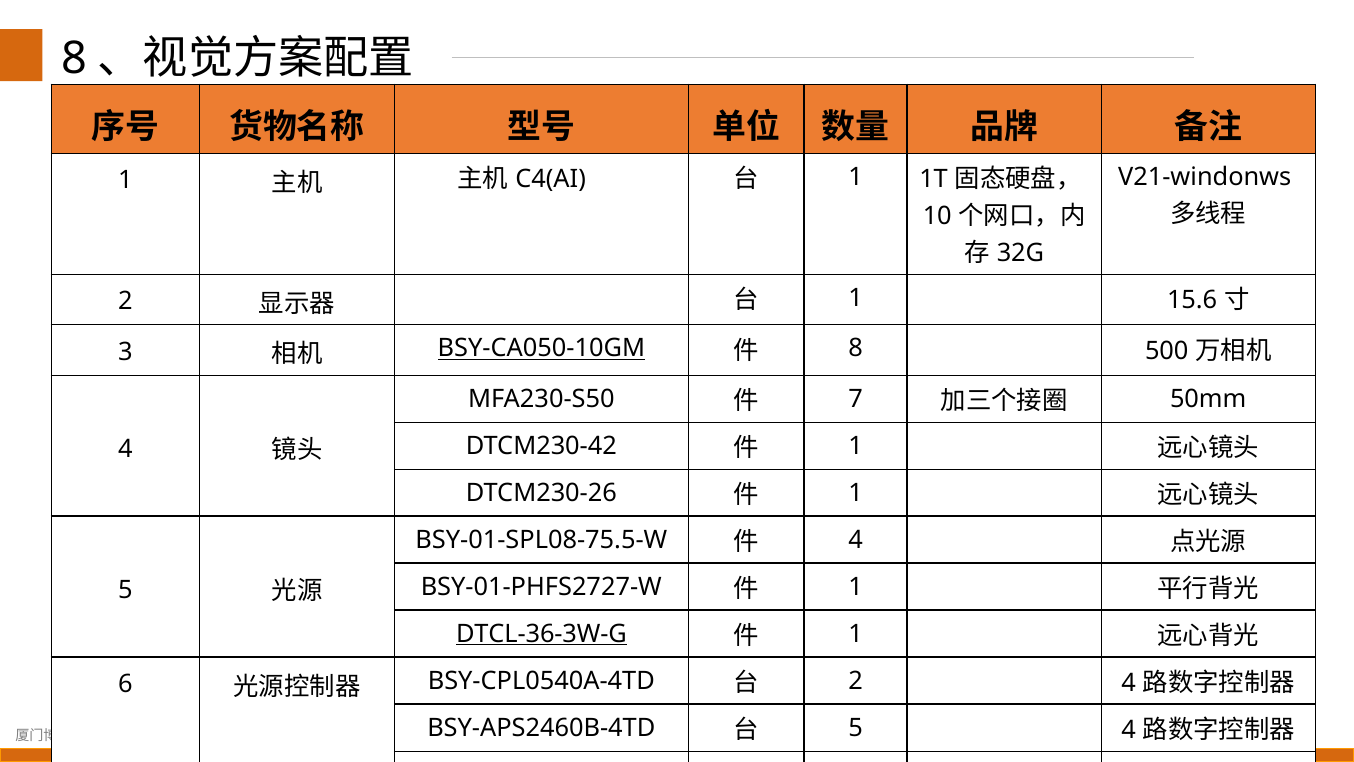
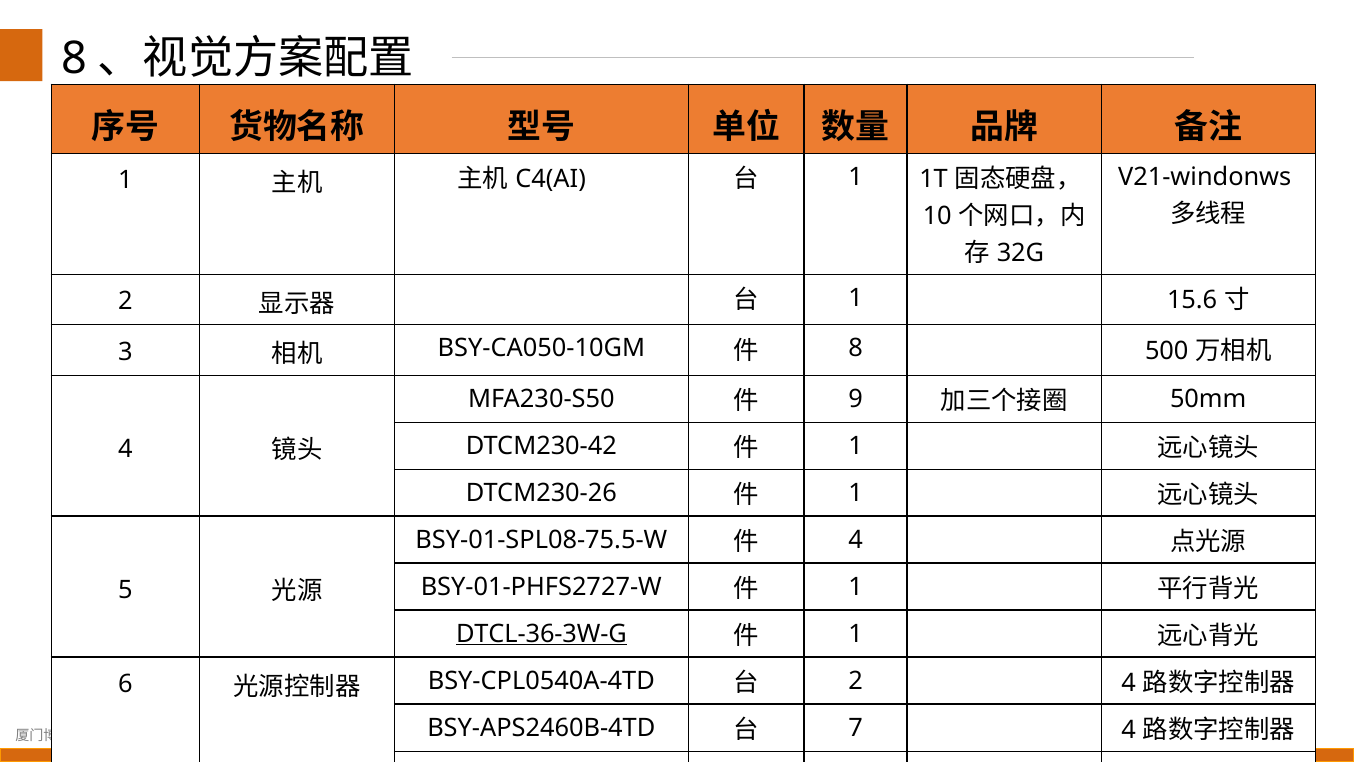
BSY-CA050-10GM underline: present -> none
7 at (856, 399): 7 -> 9
5 at (856, 727): 5 -> 7
